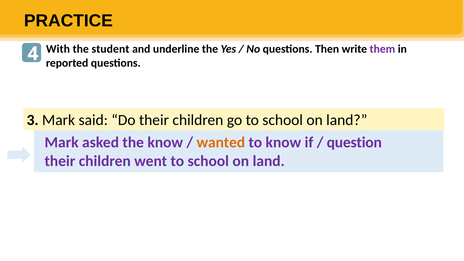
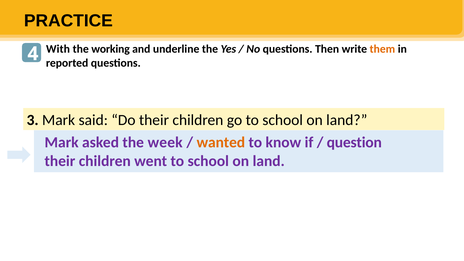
student: student -> working
them colour: purple -> orange
the know: know -> week
